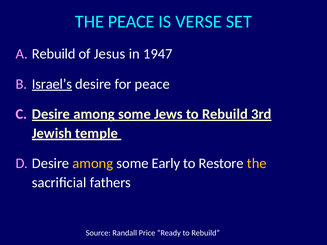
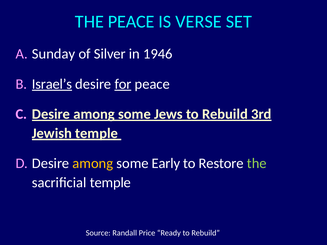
Rebuild at (54, 54): Rebuild -> Sunday
Jesus: Jesus -> Silver
1947: 1947 -> 1946
for underline: none -> present
the at (257, 163) colour: yellow -> light green
sacrificial fathers: fathers -> temple
